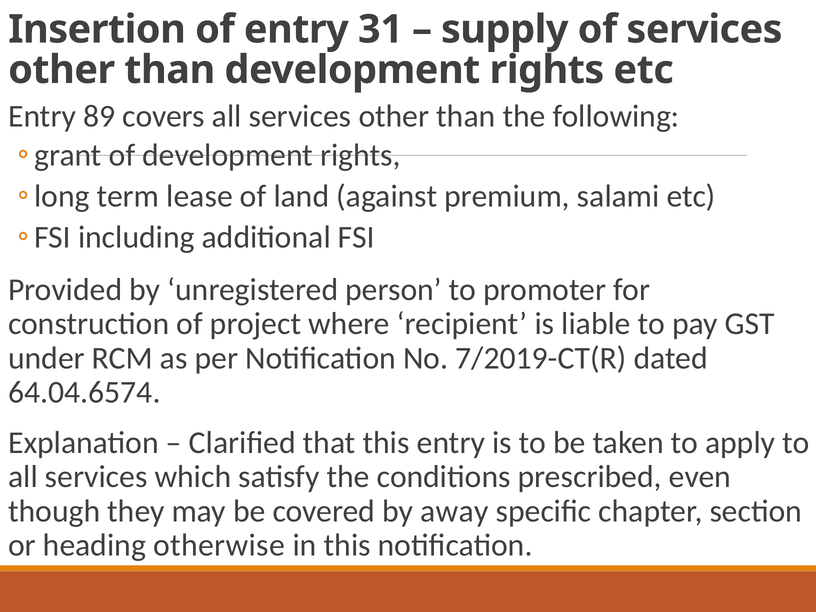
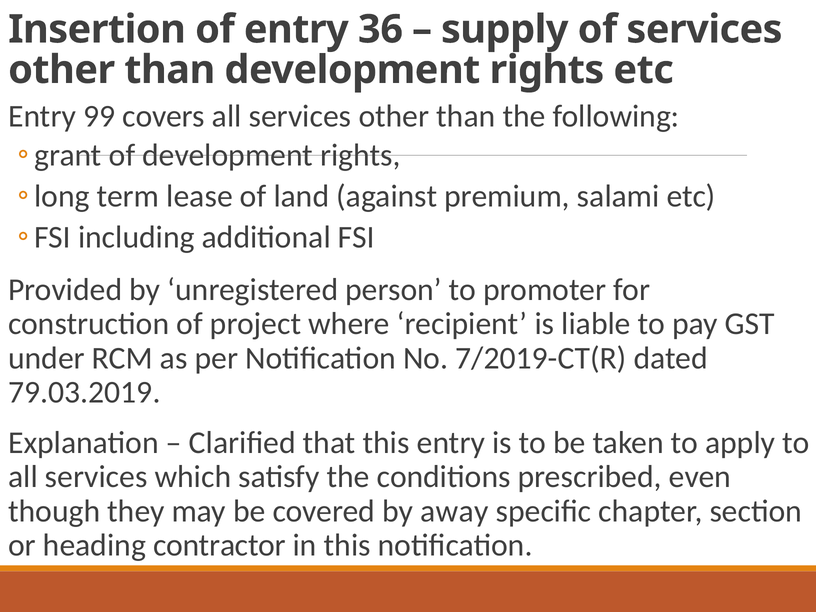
31: 31 -> 36
89: 89 -> 99
64.04.6574: 64.04.6574 -> 79.03.2019
otherwise: otherwise -> contractor
